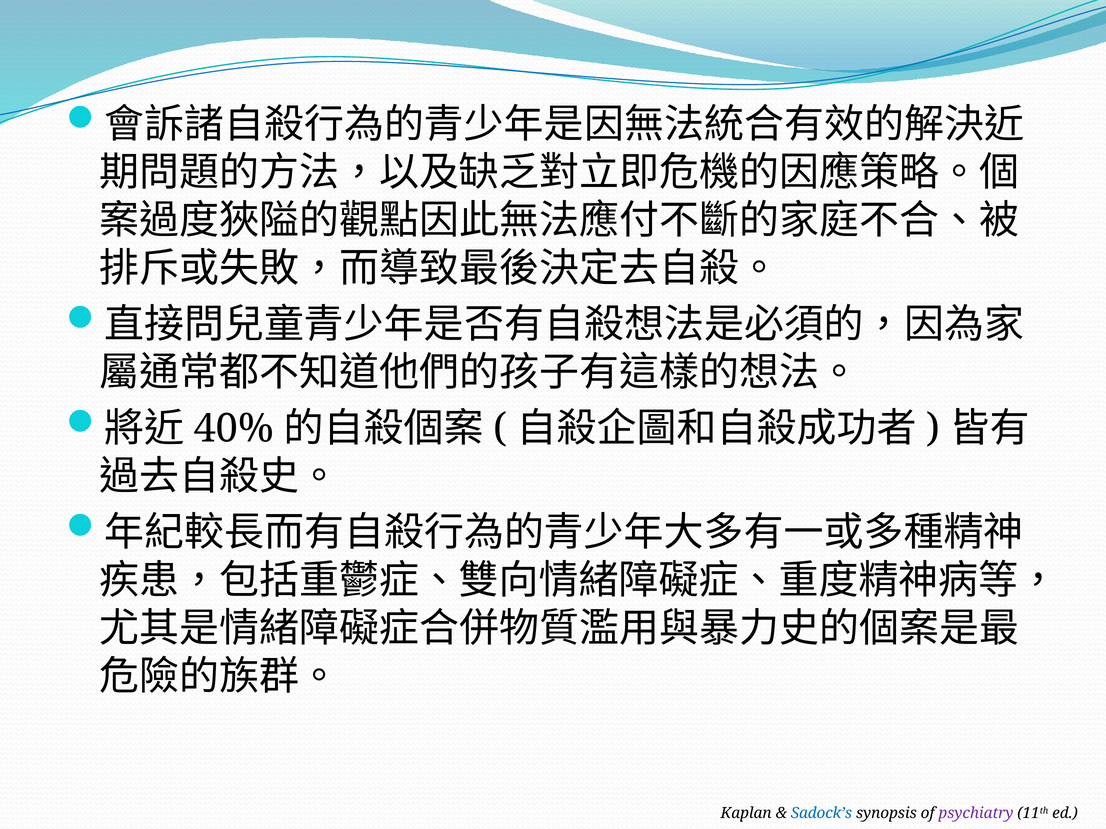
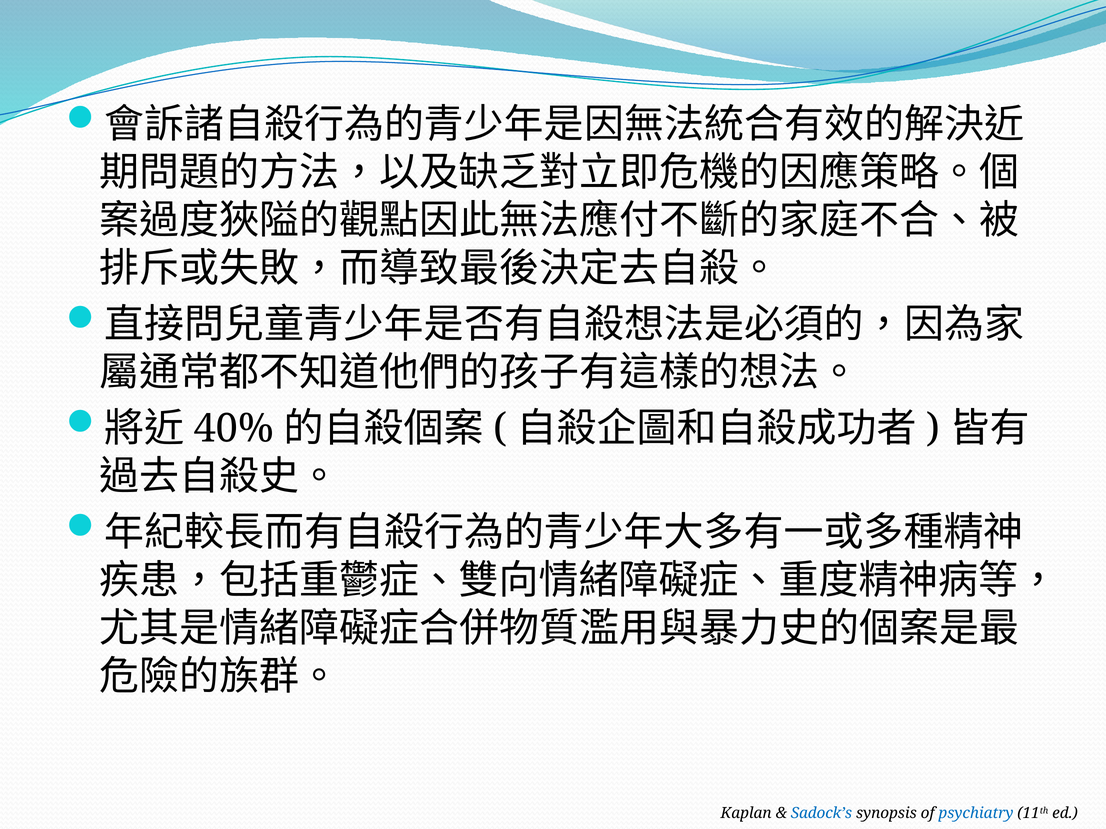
psychiatry colour: purple -> blue
